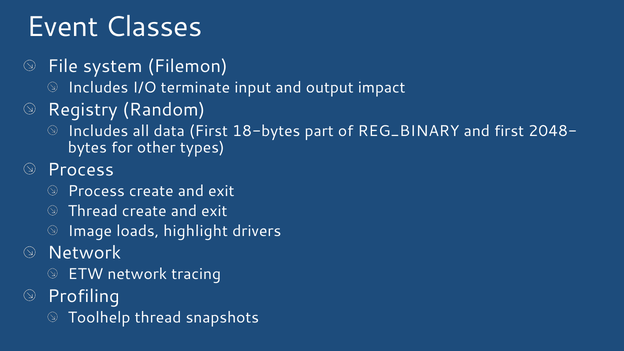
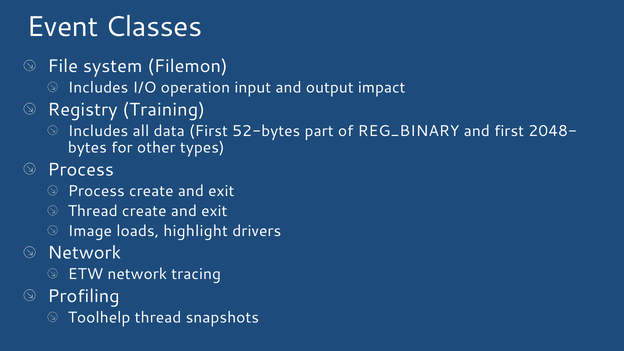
terminate: terminate -> operation
Random: Random -> Training
18-bytes: 18-bytes -> 52-bytes
